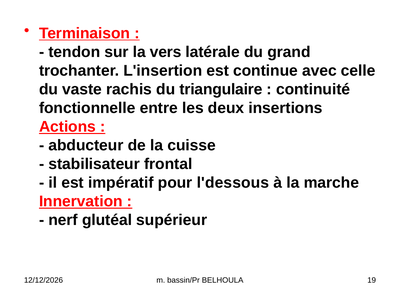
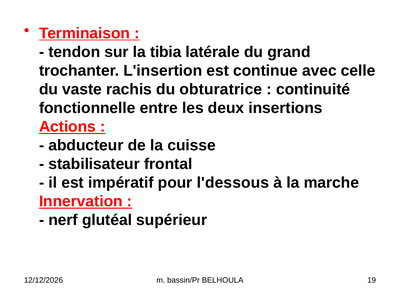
vers: vers -> tibia
triangulaire: triangulaire -> obturatrice
